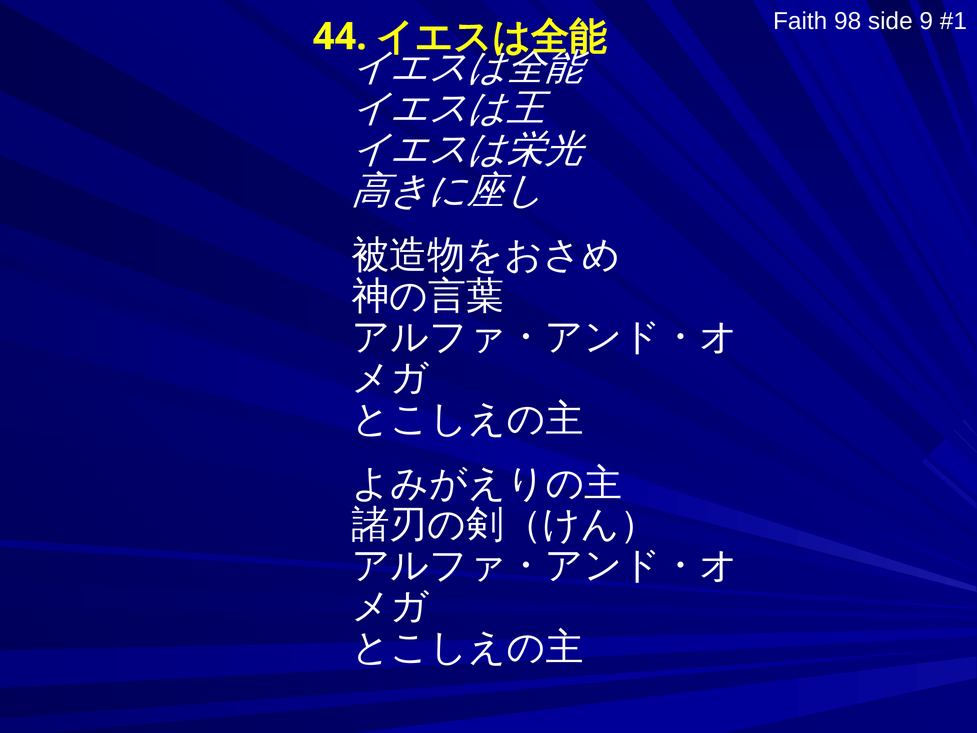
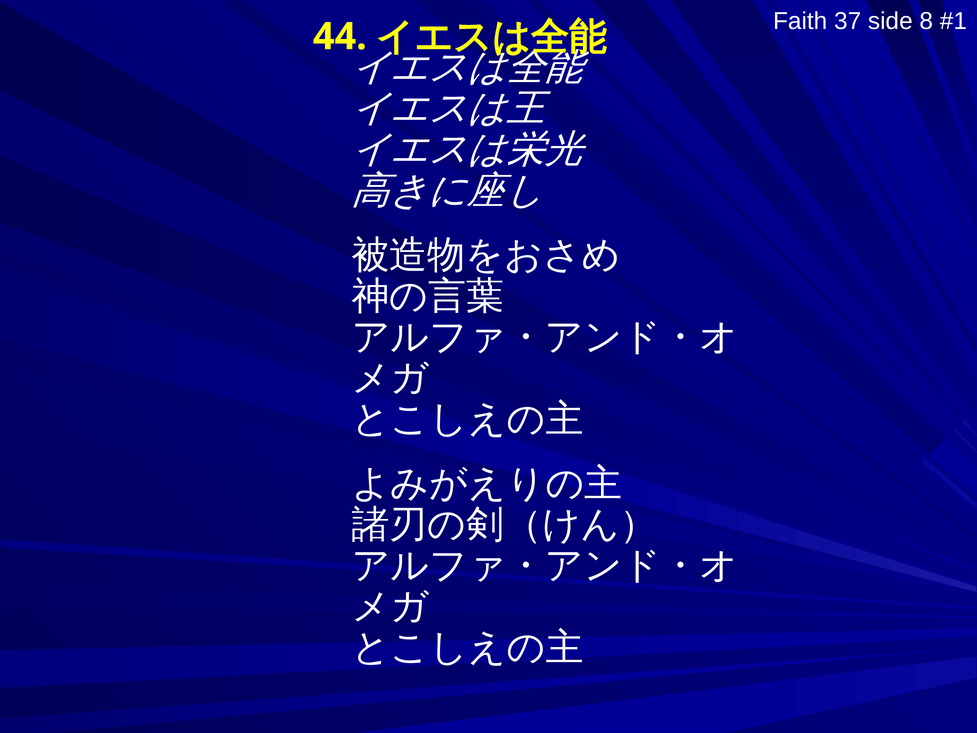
98: 98 -> 37
9: 9 -> 8
